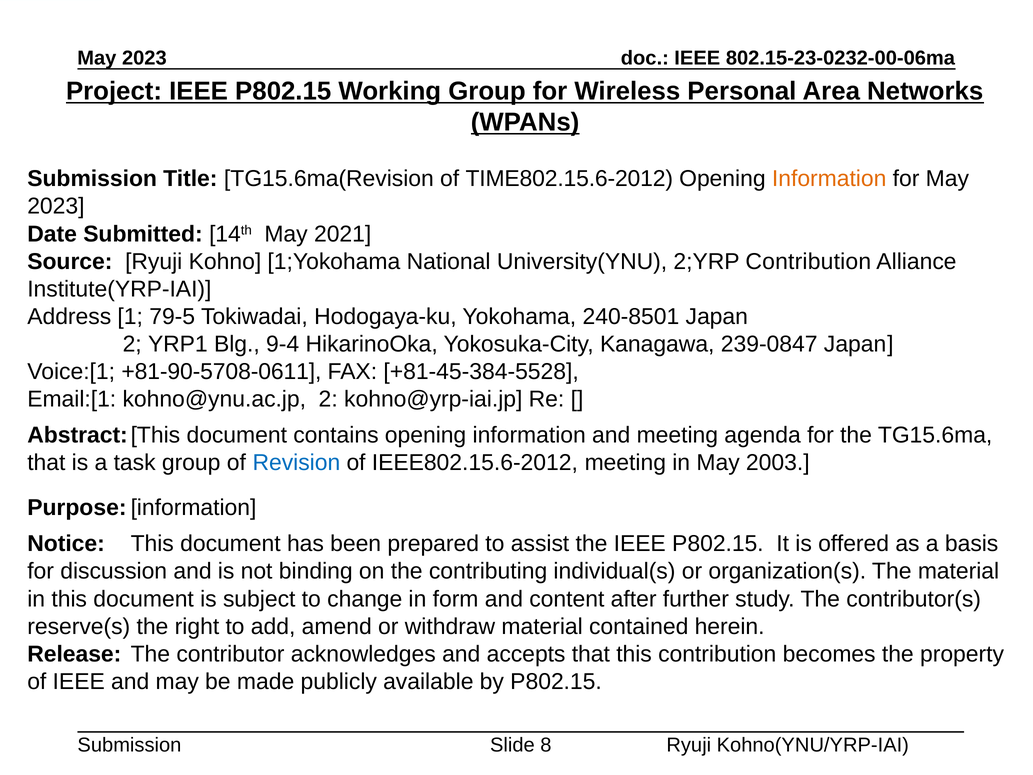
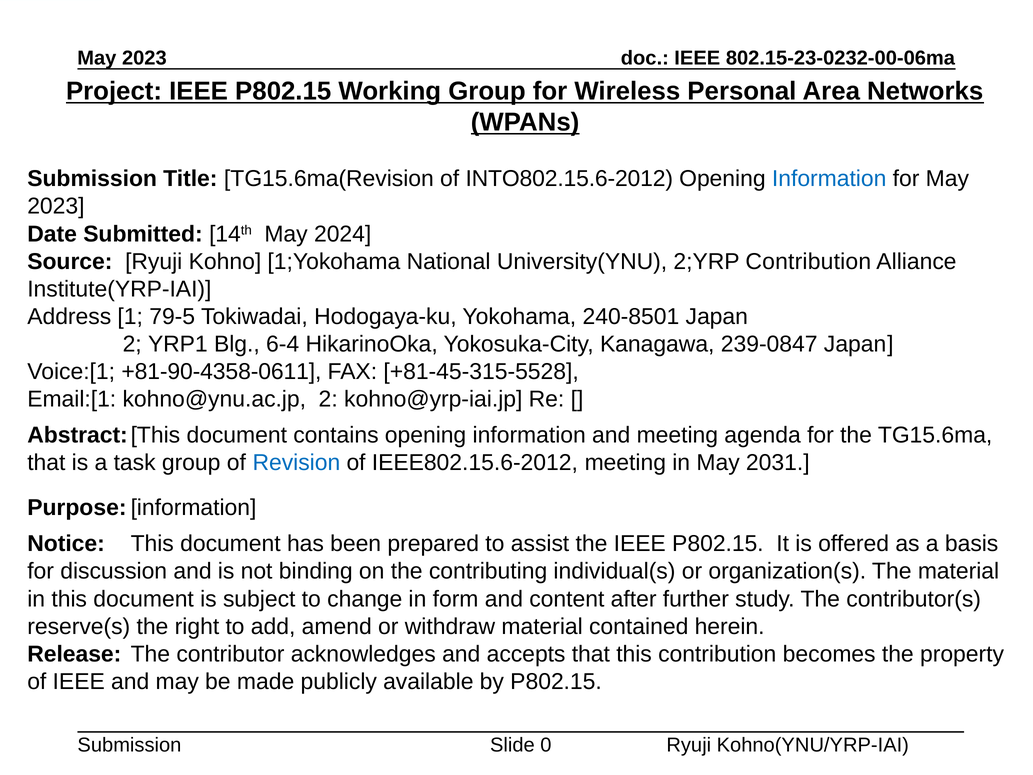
TIME802.15.6-2012: TIME802.15.6-2012 -> INTO802.15.6-2012
Information at (829, 179) colour: orange -> blue
2021: 2021 -> 2024
9-4: 9-4 -> 6-4
+81-90-5708-0611: +81-90-5708-0611 -> +81-90-4358-0611
+81-45-384-5528: +81-45-384-5528 -> +81-45-315-5528
2003: 2003 -> 2031
8: 8 -> 0
